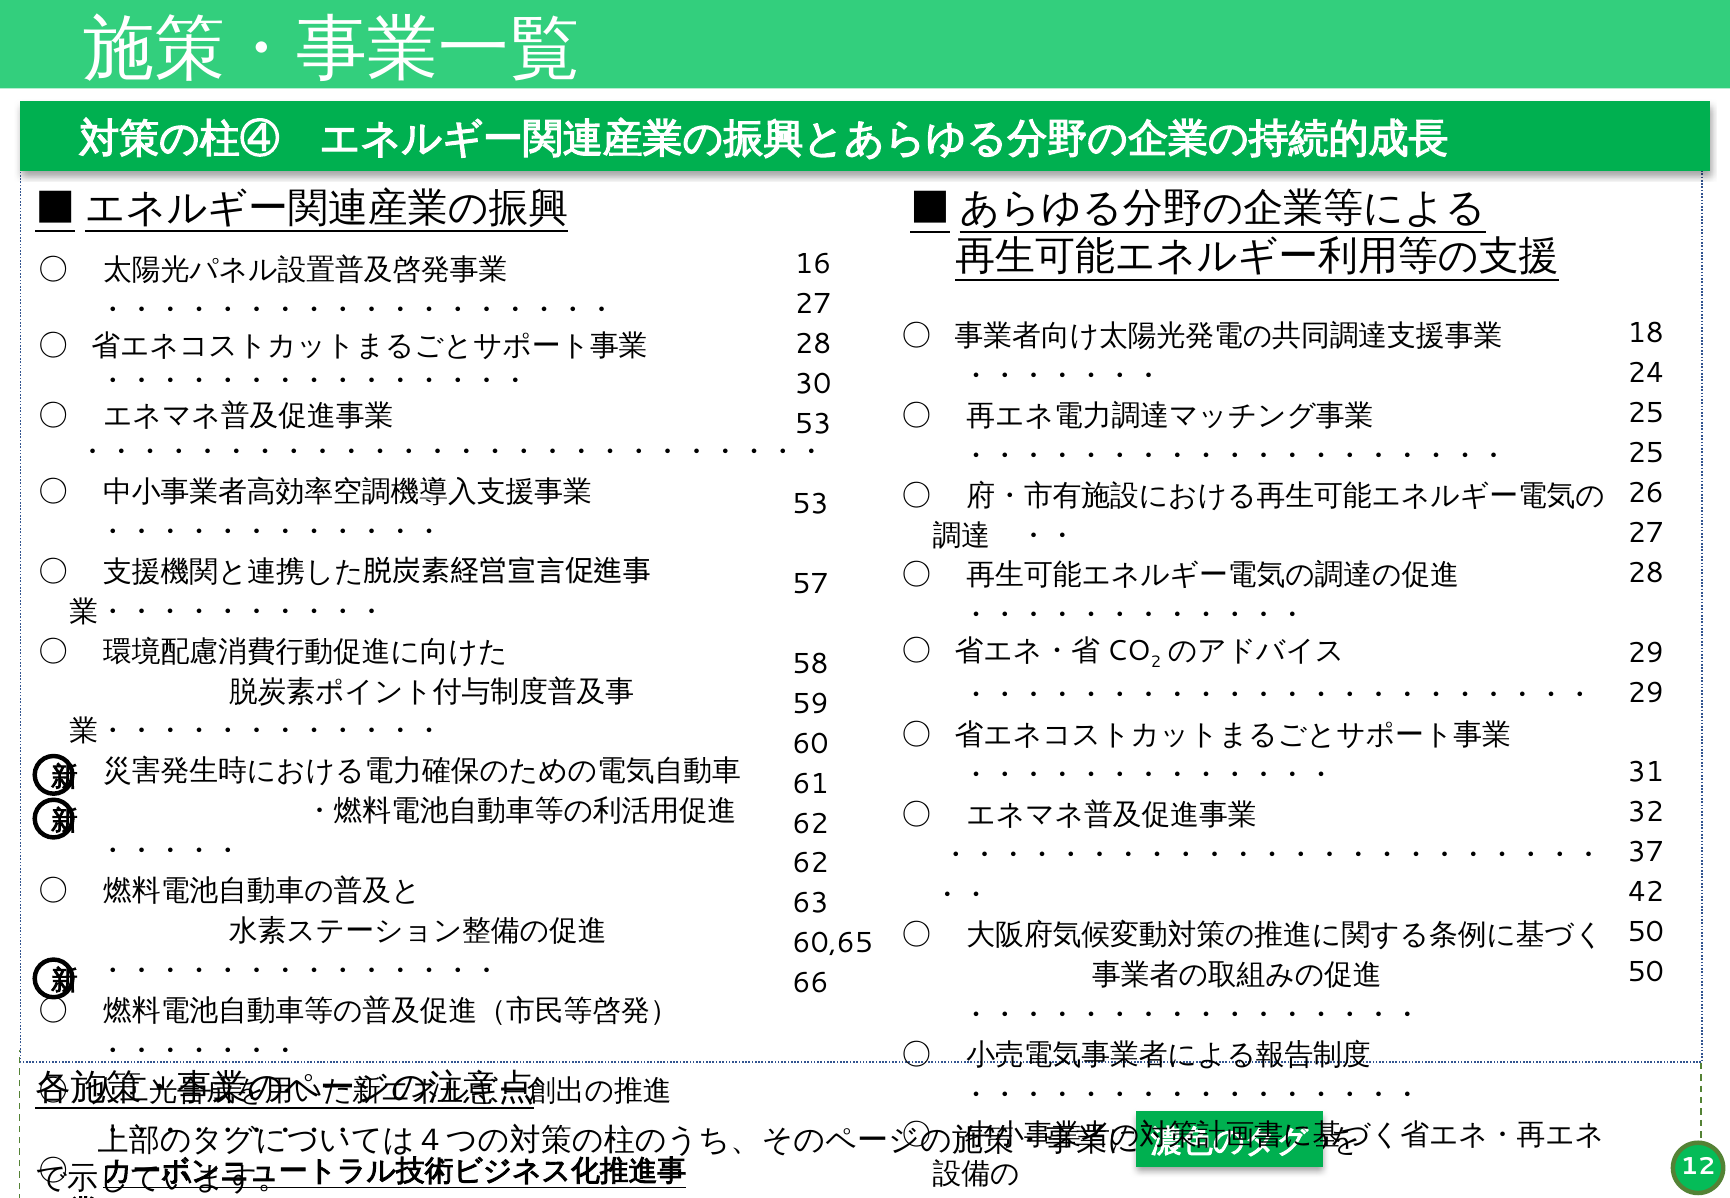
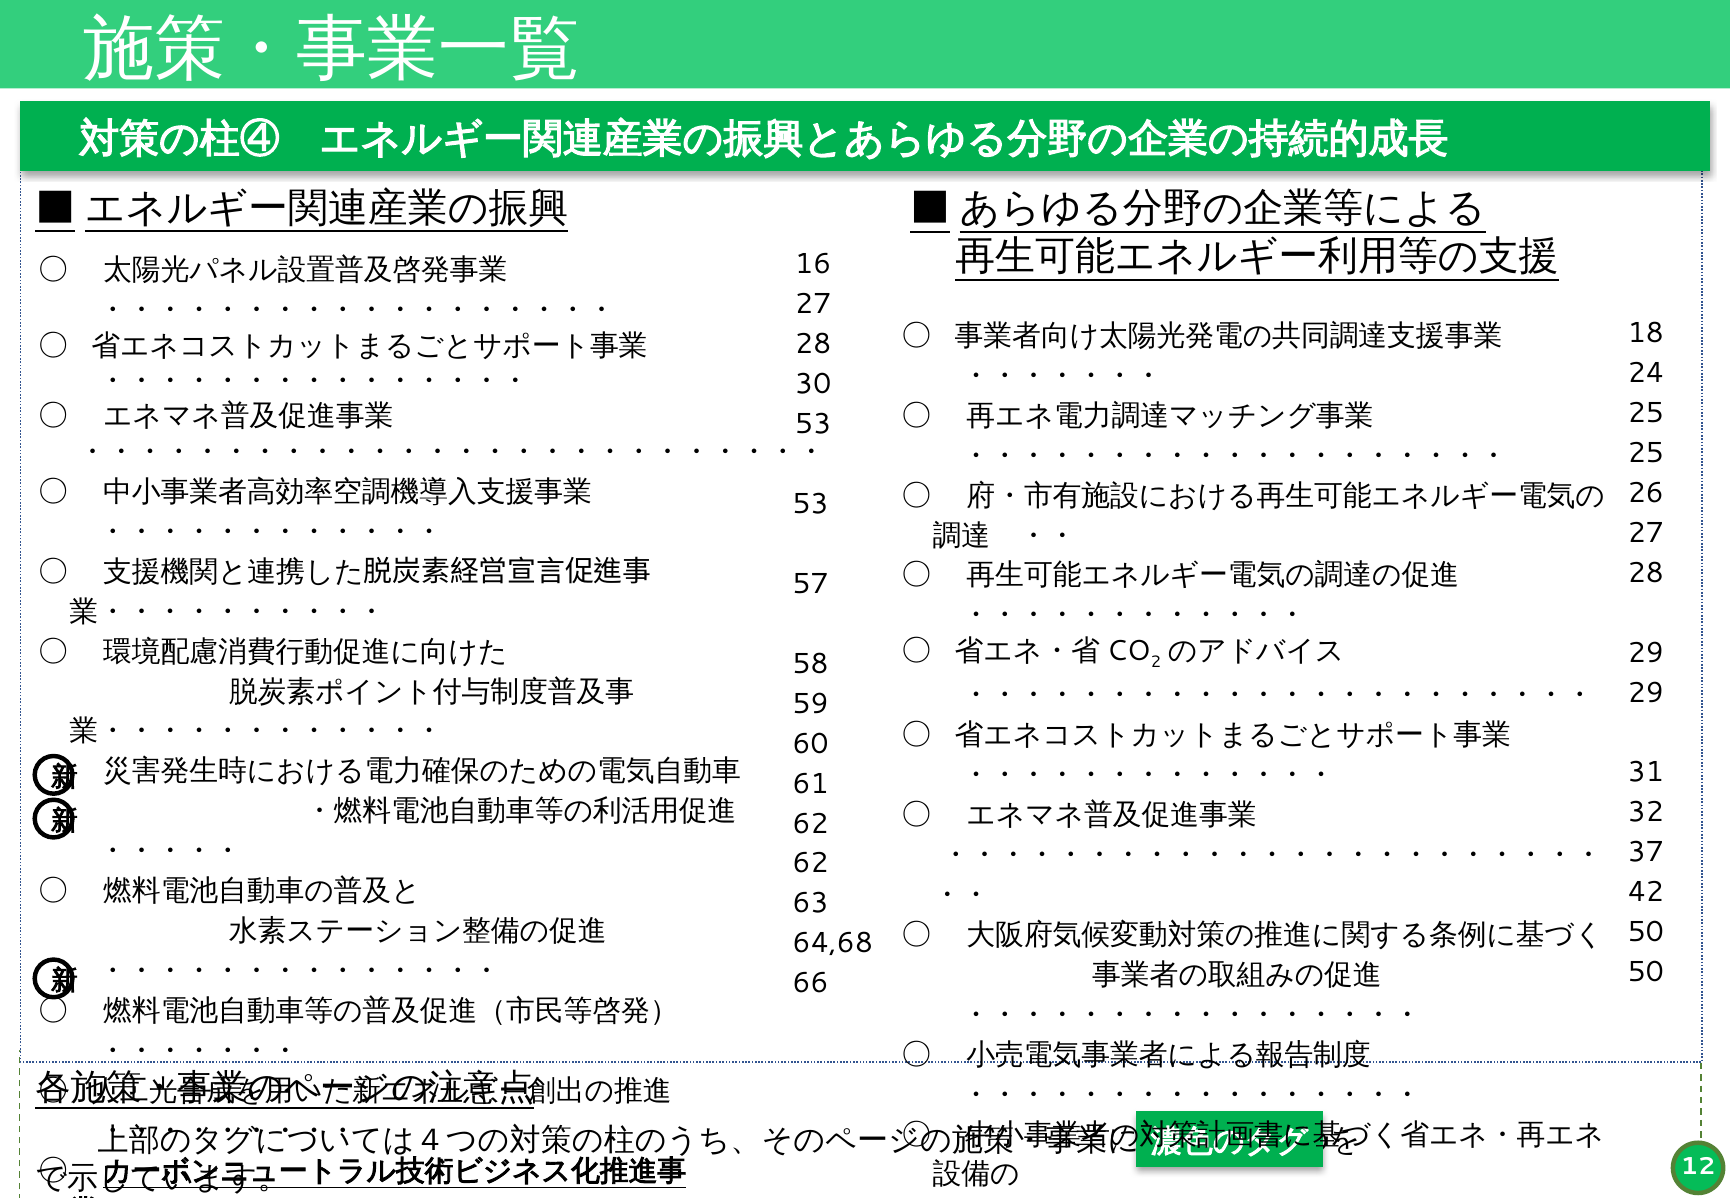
60,65: 60,65 -> 64,68
